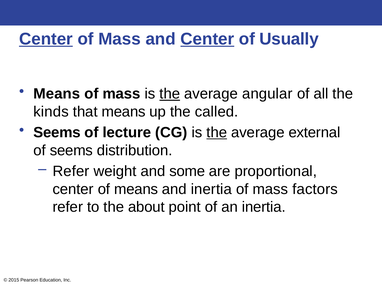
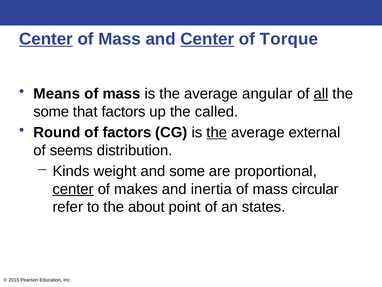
Usually: Usually -> Torque
the at (170, 94) underline: present -> none
all underline: none -> present
kinds at (51, 111): kinds -> some
that means: means -> factors
Seems at (57, 132): Seems -> Round
of lecture: lecture -> factors
Refer at (71, 171): Refer -> Kinds
center at (73, 189) underline: none -> present
of means: means -> makes
factors: factors -> circular
an inertia: inertia -> states
